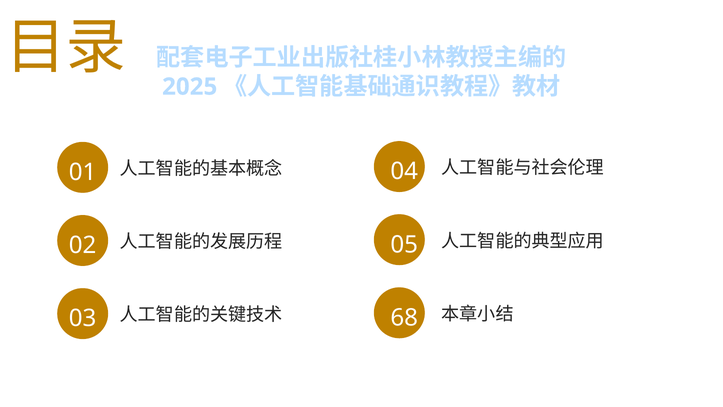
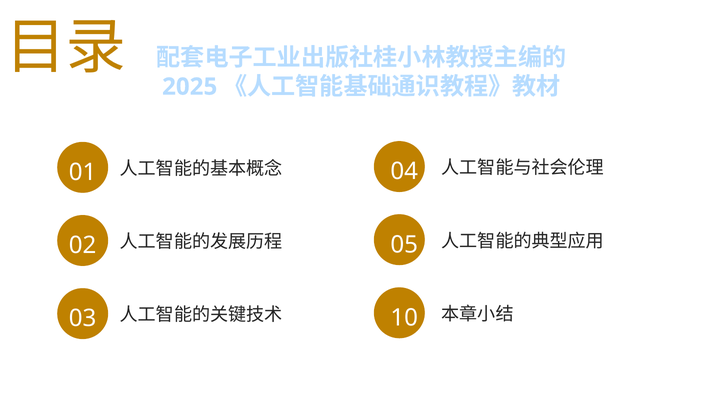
68: 68 -> 10
